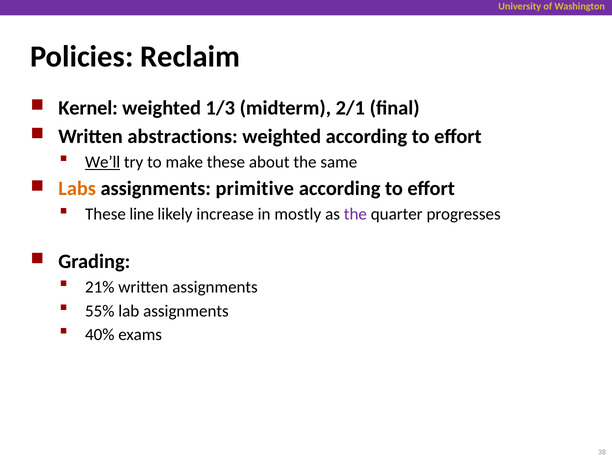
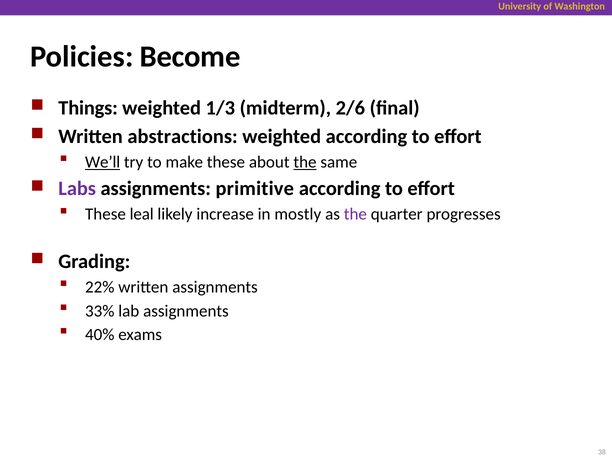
Reclaim: Reclaim -> Become
Kernel: Kernel -> Things
2/1: 2/1 -> 2/6
the at (305, 162) underline: none -> present
Labs colour: orange -> purple
line: line -> leal
21%: 21% -> 22%
55%: 55% -> 33%
